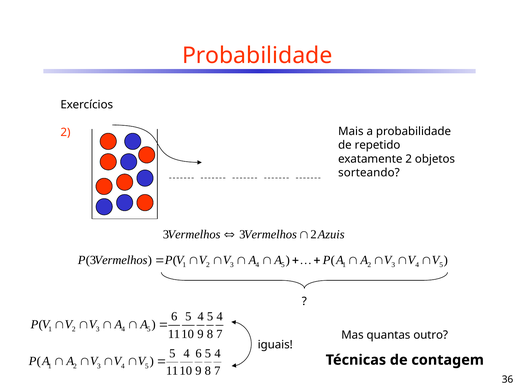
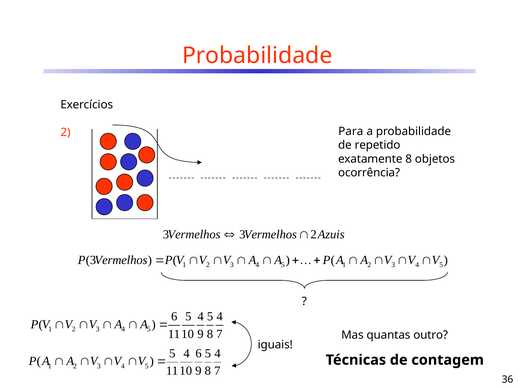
Mais: Mais -> Para
exatamente 2: 2 -> 8
sorteando: sorteando -> ocorrência
